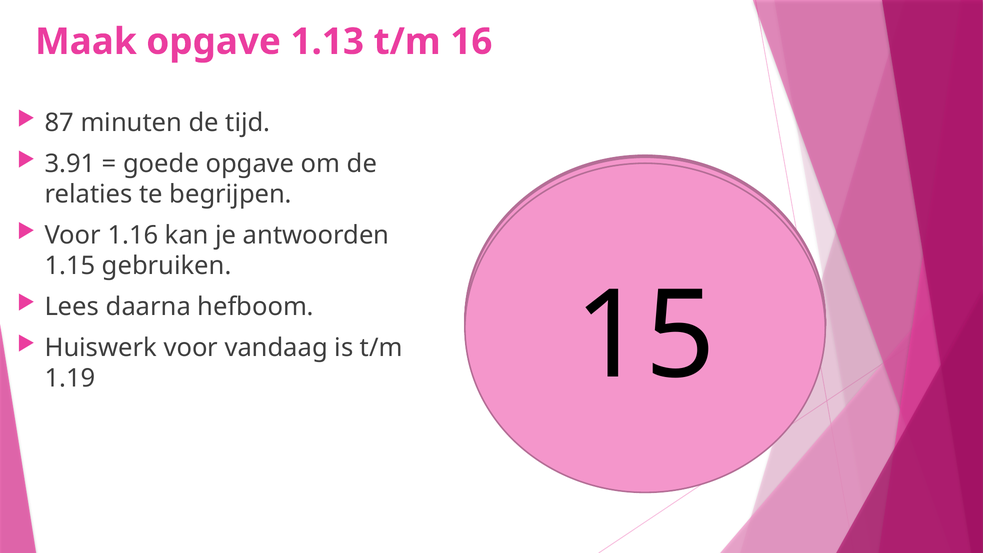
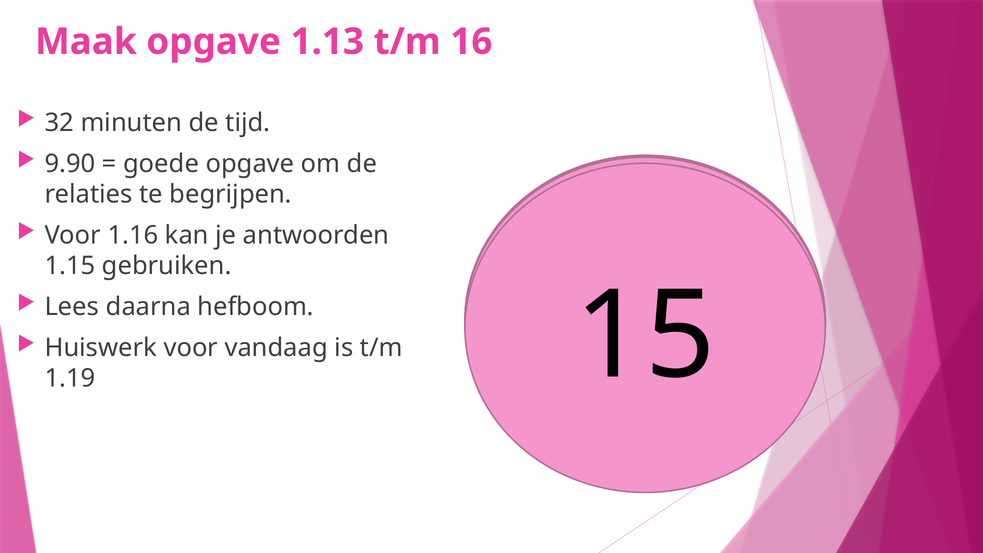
87: 87 -> 32
3.91: 3.91 -> 9.90
